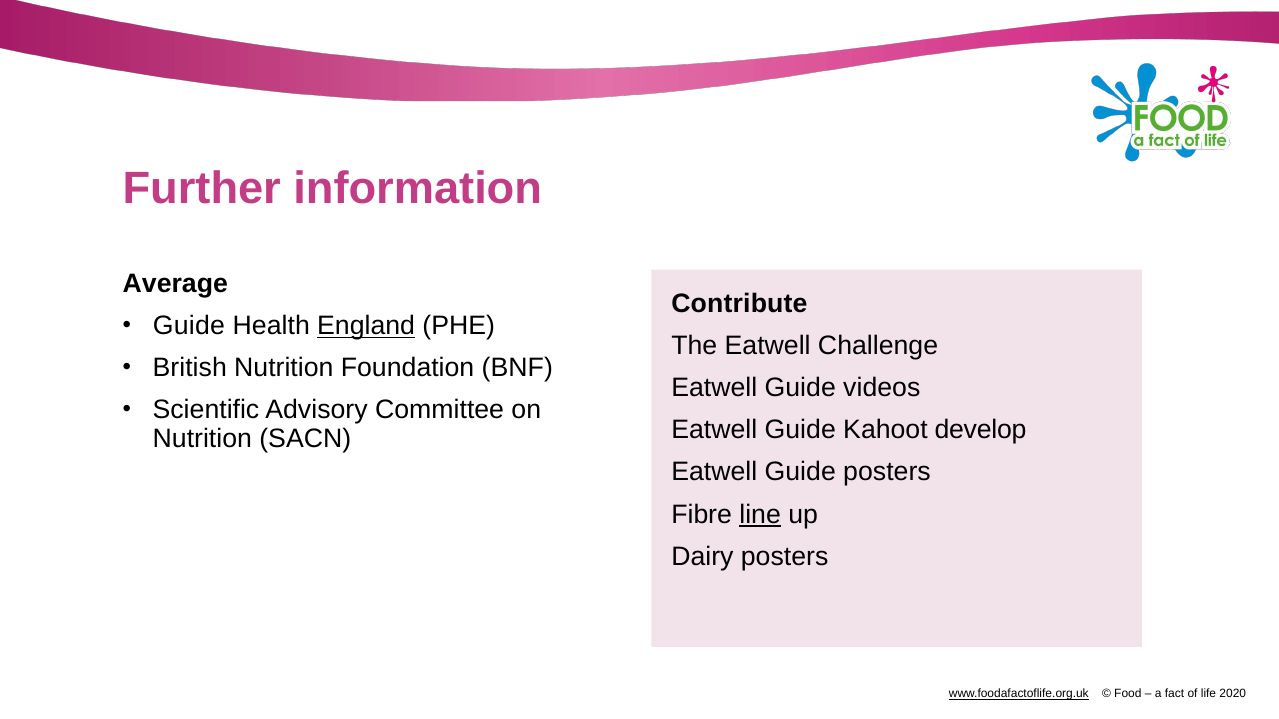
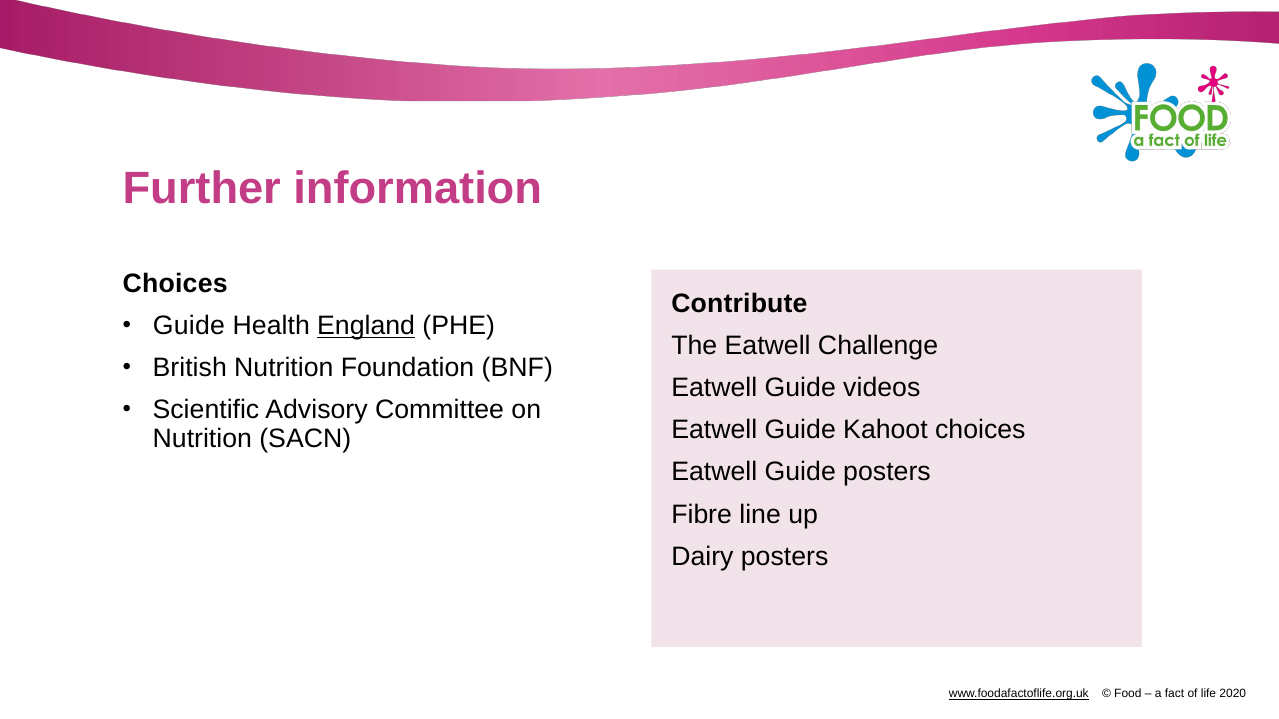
Average at (175, 284): Average -> Choices
Kahoot develop: develop -> choices
line underline: present -> none
